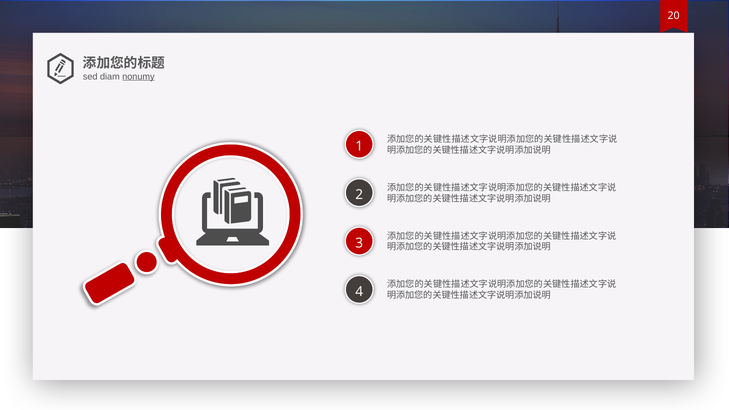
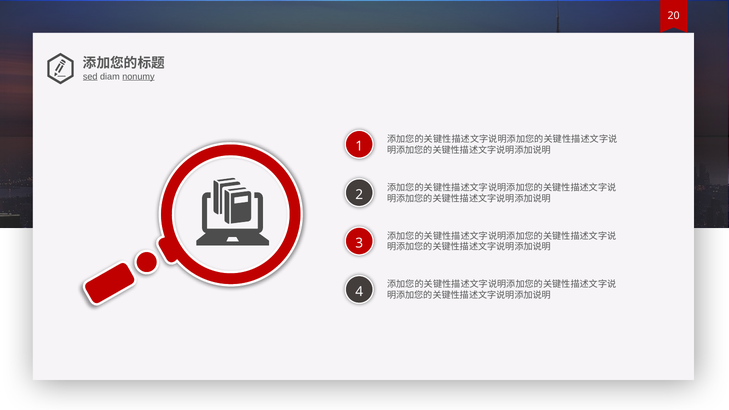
sed underline: none -> present
